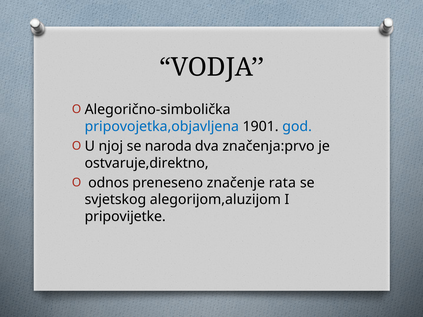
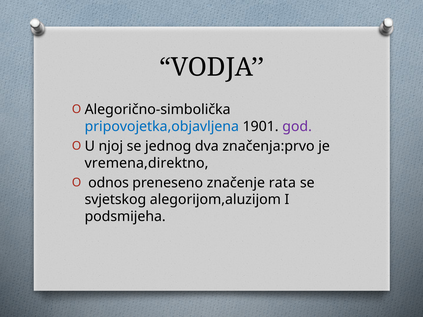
god colour: blue -> purple
naroda: naroda -> jednog
ostvaruje,direktno: ostvaruje,direktno -> vremena,direktno
pripovijetke: pripovijetke -> podsmijeha
